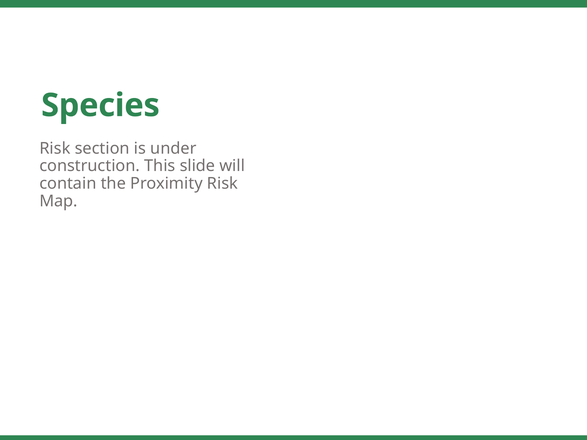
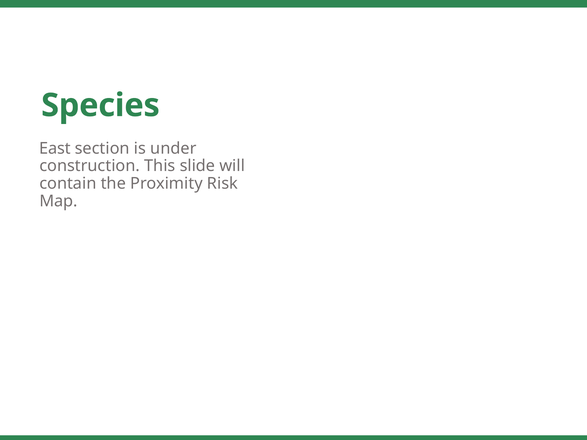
Risk at (55, 148): Risk -> East
